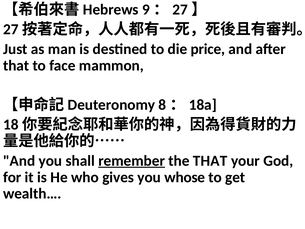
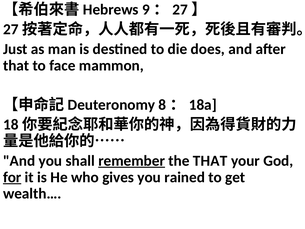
price: price -> does
for underline: none -> present
whose: whose -> rained
